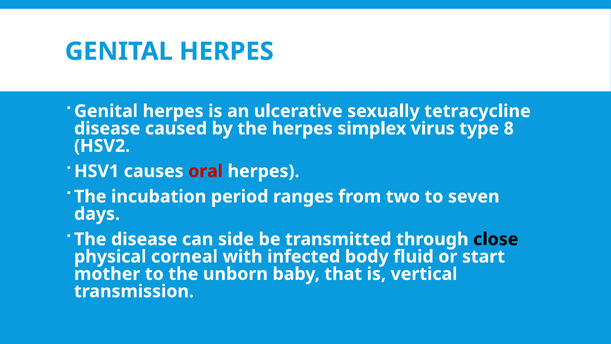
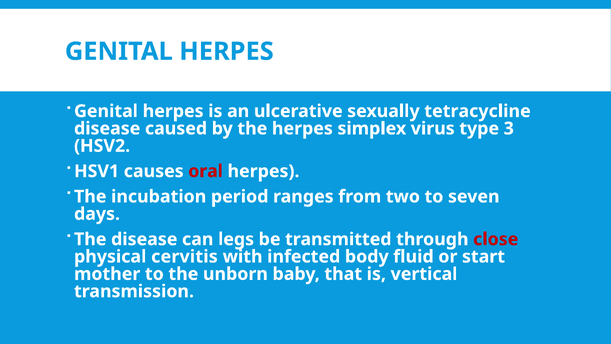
8: 8 -> 3
side: side -> legs
close colour: black -> red
corneal: corneal -> cervitis
